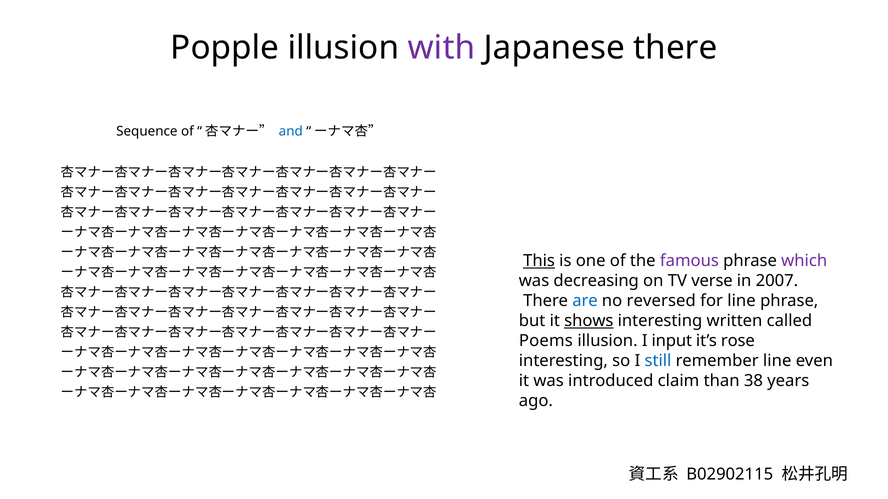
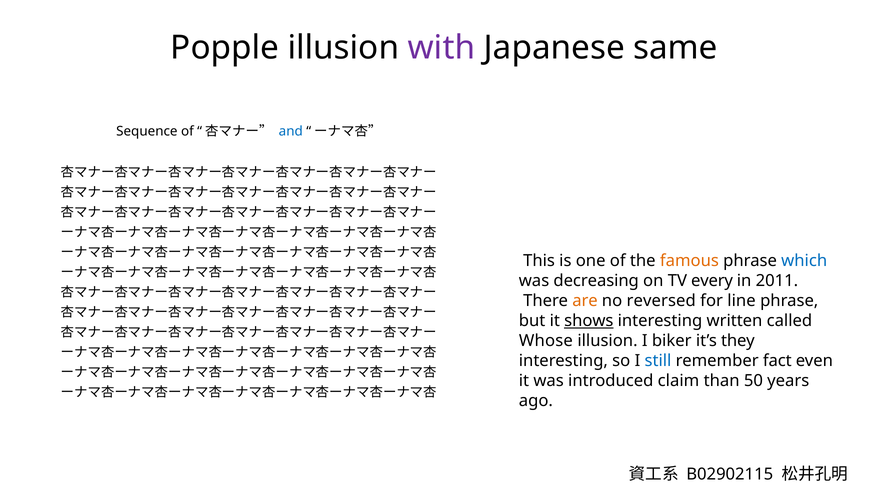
Japanese there: there -> same
This underline: present -> none
famous colour: purple -> orange
which colour: purple -> blue
verse: verse -> every
2007: 2007 -> 2011
are colour: blue -> orange
Poems: Poems -> Whose
input: input -> biker
rose: rose -> they
remember line: line -> fact
38: 38 -> 50
